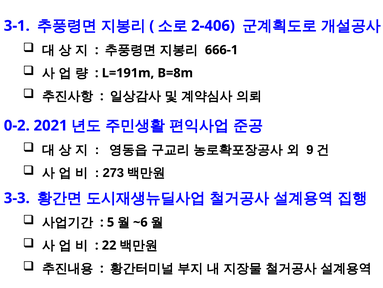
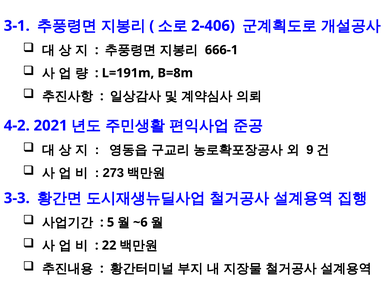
0-2: 0-2 -> 4-2
